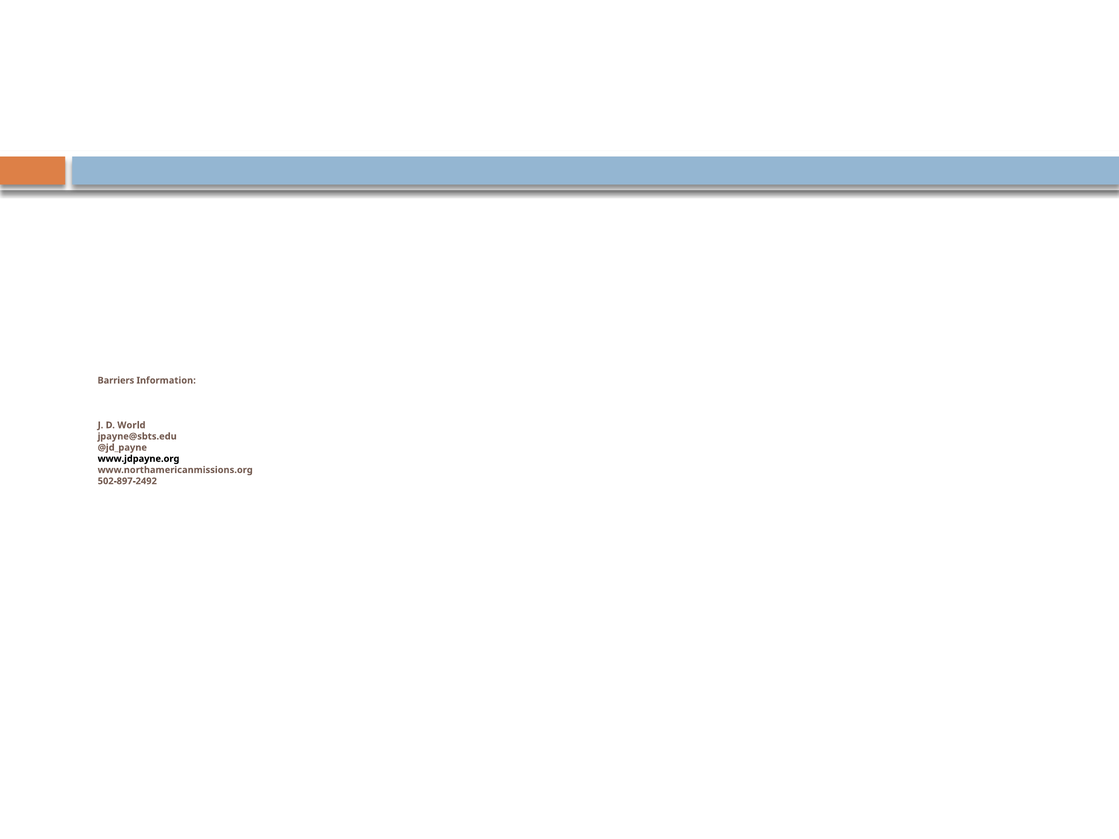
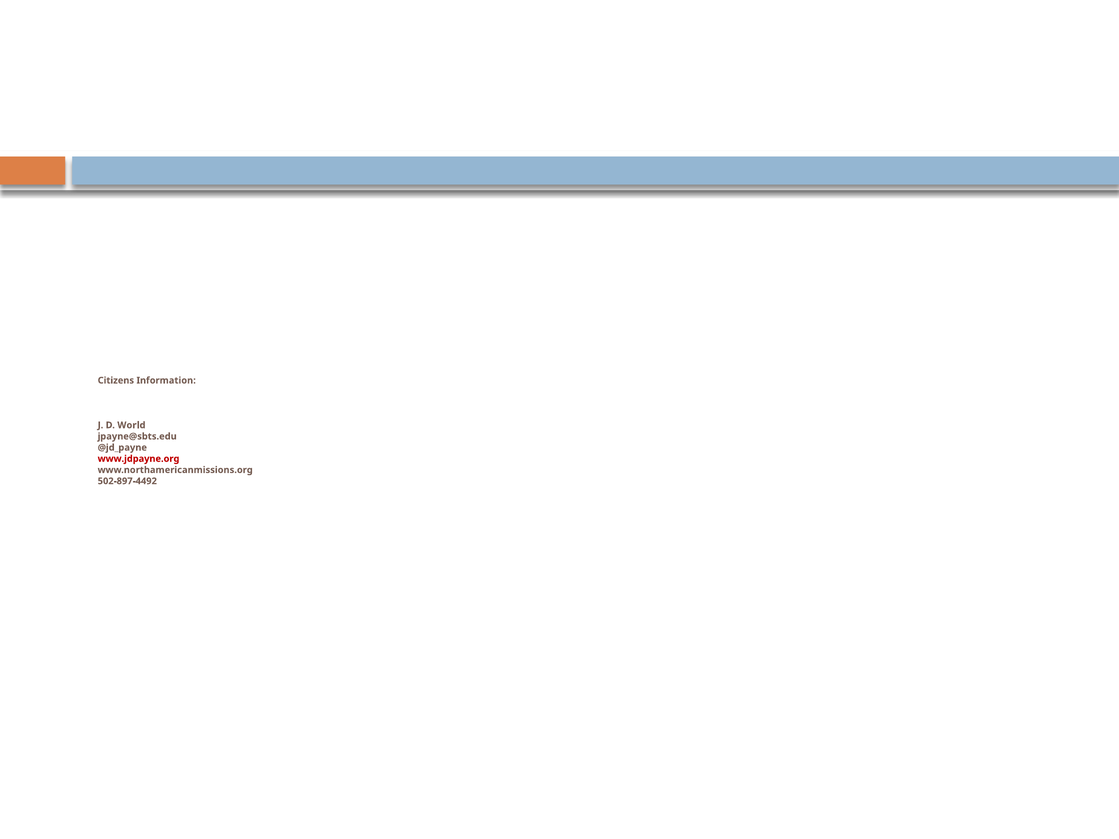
Barriers: Barriers -> Citizens
www.jdpayne.org colour: black -> red
502-897-2492: 502-897-2492 -> 502-897-4492
